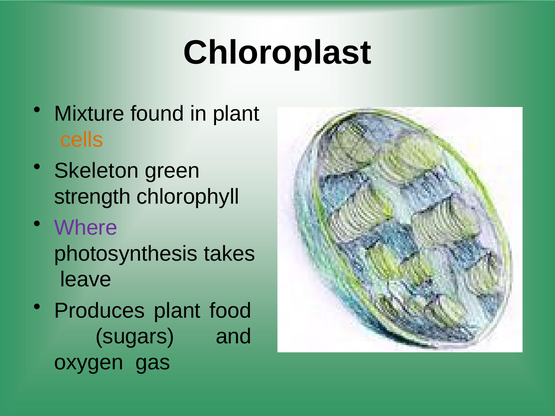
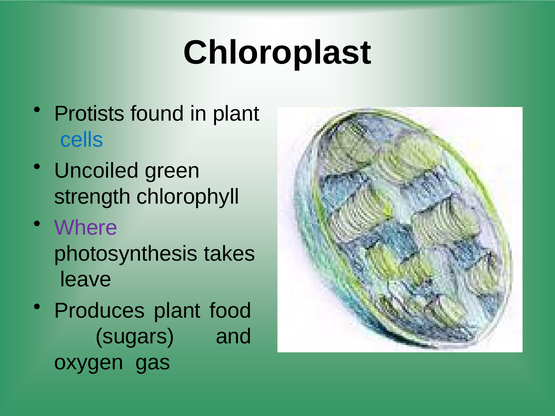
Mixture: Mixture -> Protists
cells colour: orange -> blue
Skeleton: Skeleton -> Uncoiled
